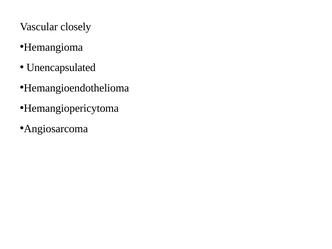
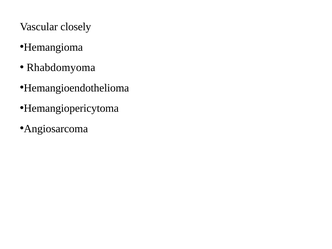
Unencapsulated: Unencapsulated -> Rhabdomyoma
